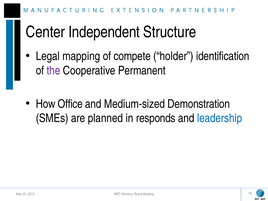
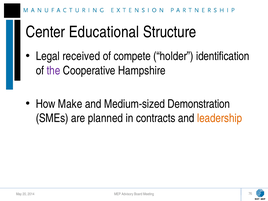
Independent: Independent -> Educational
mapping: mapping -> received
Permanent: Permanent -> Hampshire
Office: Office -> Make
responds: responds -> contracts
leadership colour: blue -> orange
